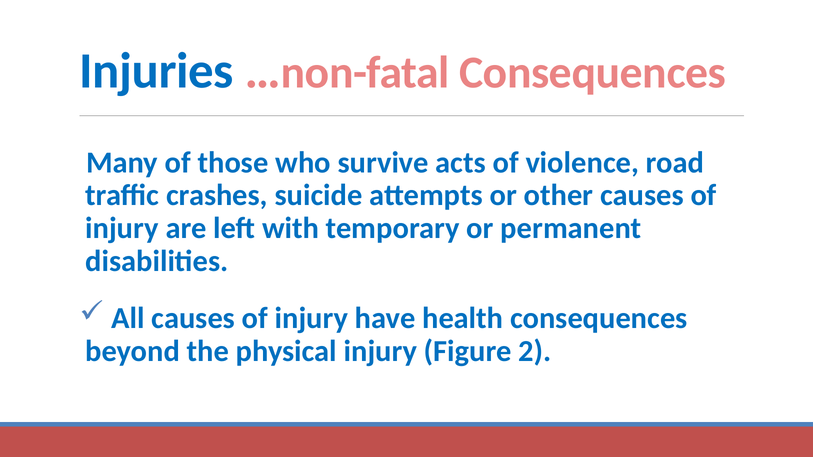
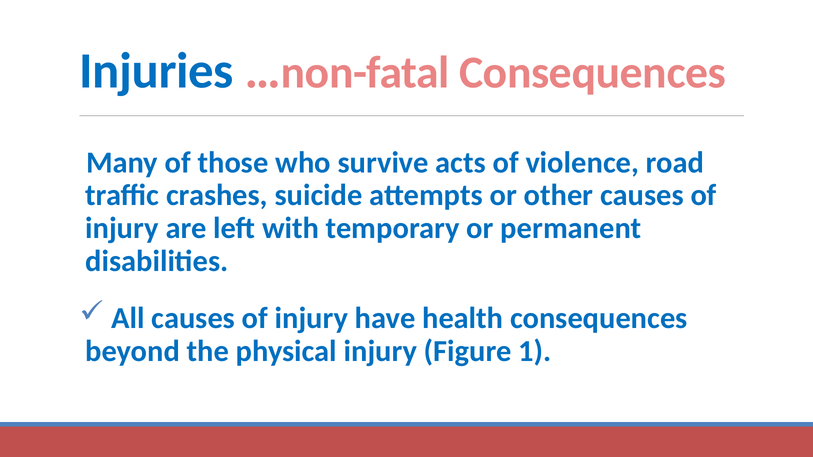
2: 2 -> 1
